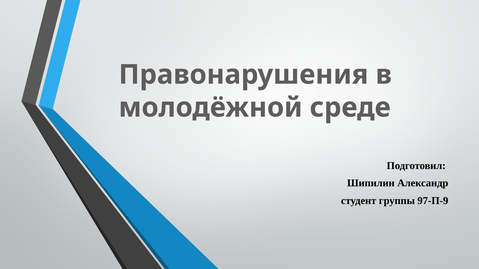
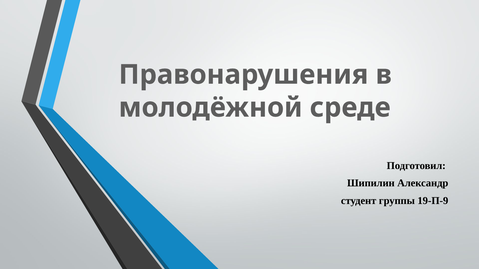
97-П-9: 97-П-9 -> 19-П-9
